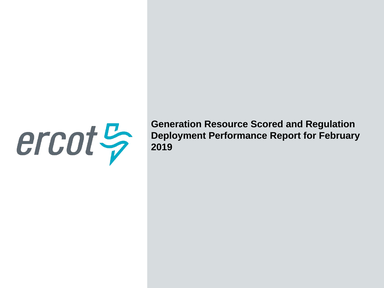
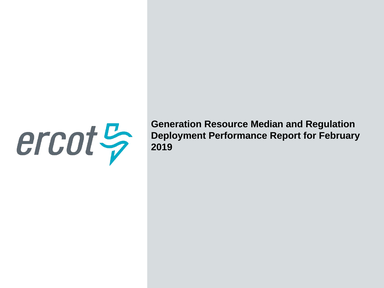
Scored: Scored -> Median
